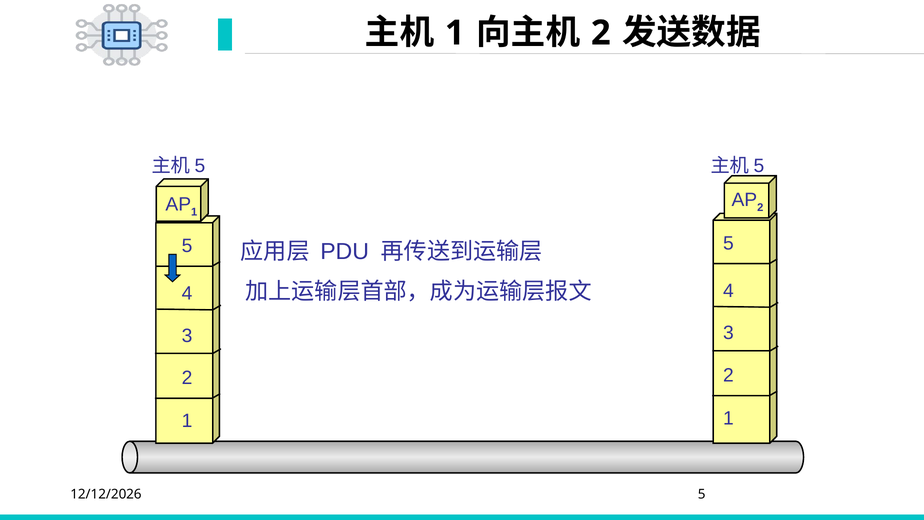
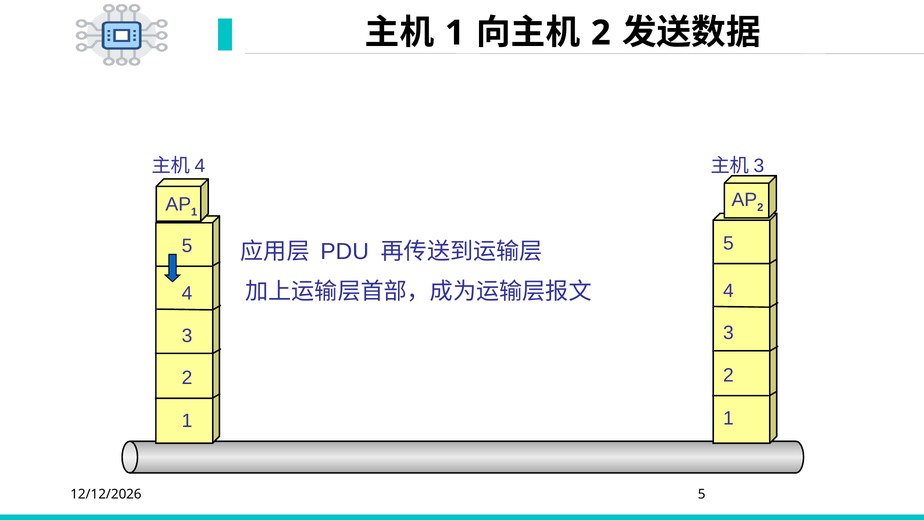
5 at (200, 166): 5 -> 4
5 at (759, 166): 5 -> 3
